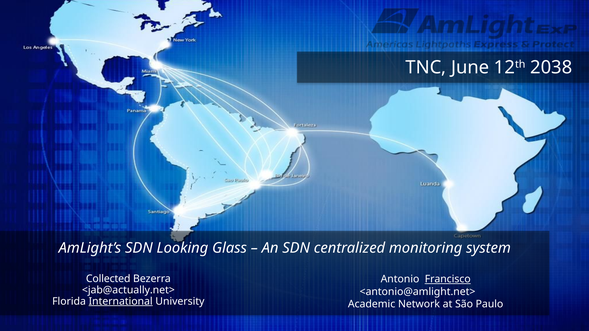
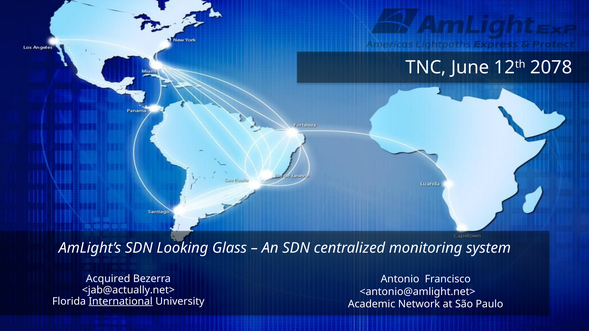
2038: 2038 -> 2078
Collected: Collected -> Acquired
Francisco underline: present -> none
